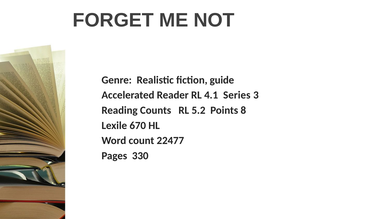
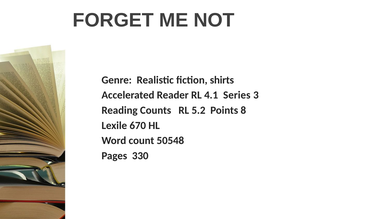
guide: guide -> shirts
22477: 22477 -> 50548
